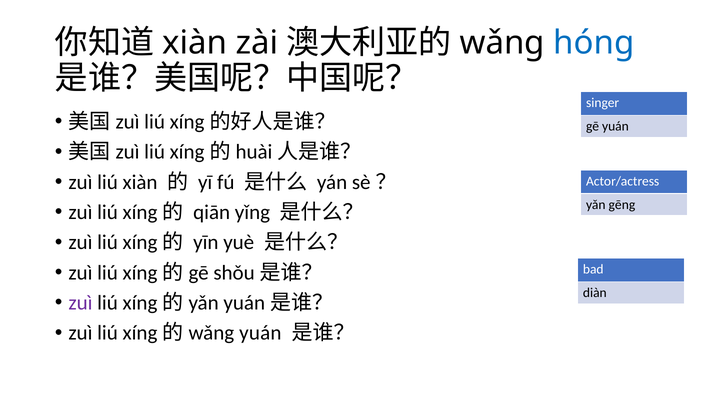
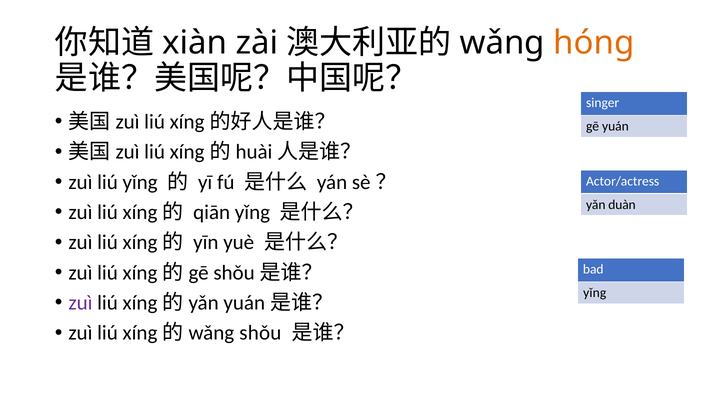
hóng colour: blue -> orange
liú xiàn: xiàn -> yǐng
gēng: gēng -> duàn
diàn at (595, 293): diàn -> yǐng
yuán at (260, 334): yuán -> shǒu
